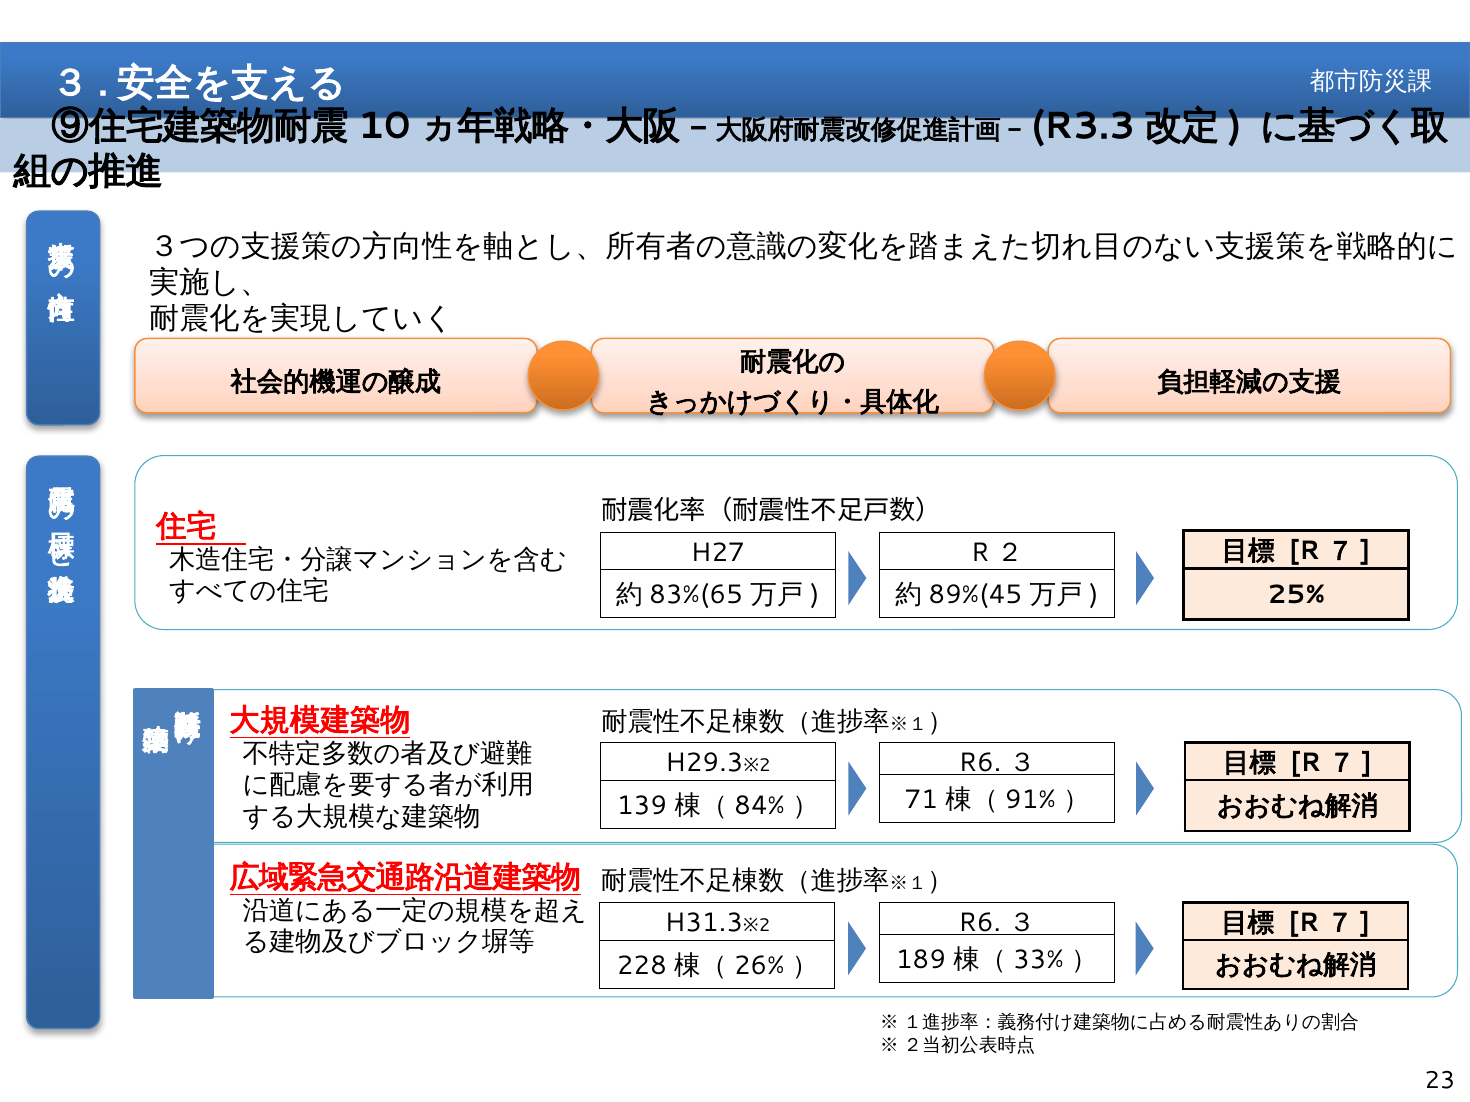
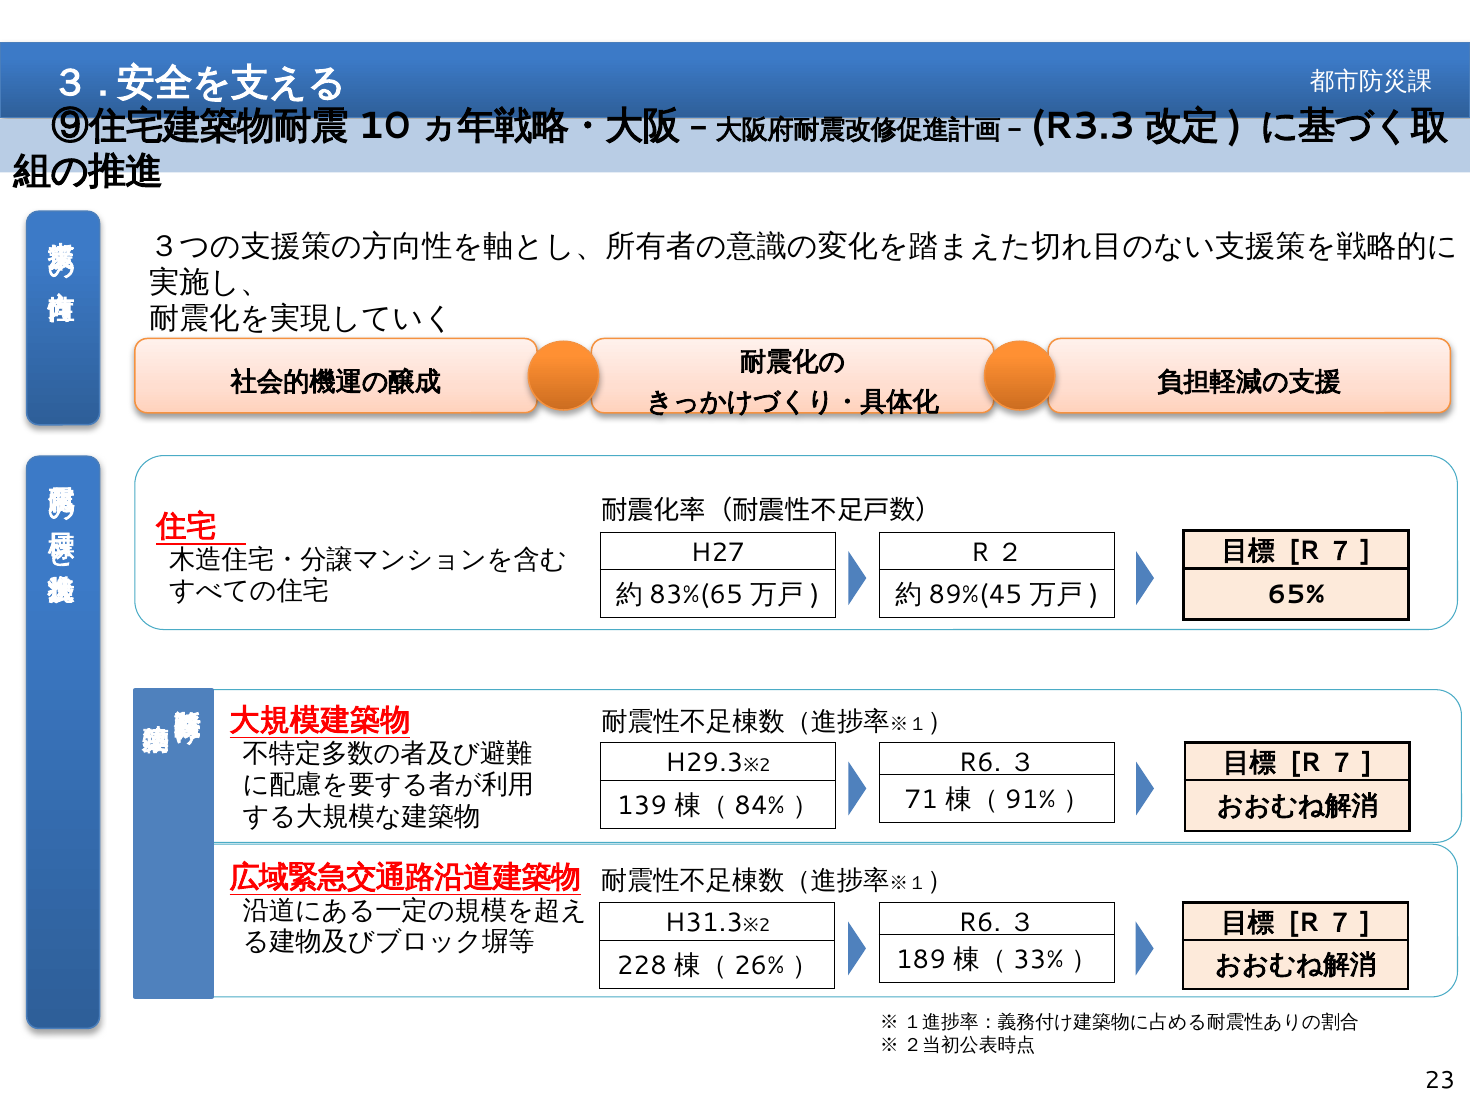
25%: 25% -> 65%
